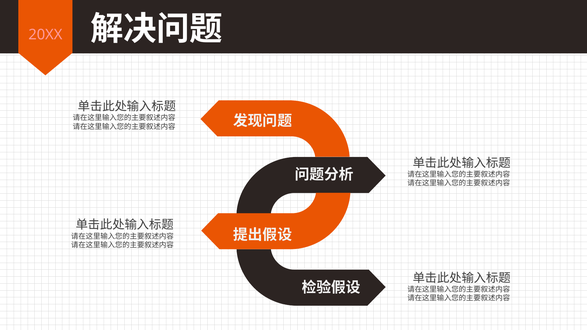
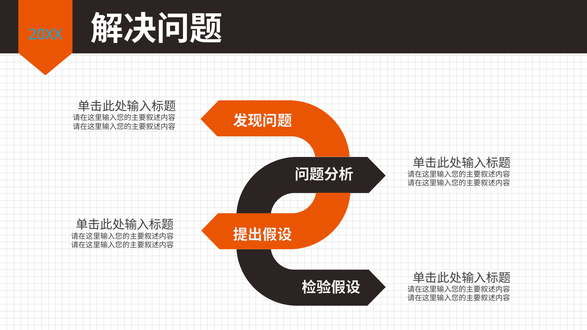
20XX colour: pink -> light blue
